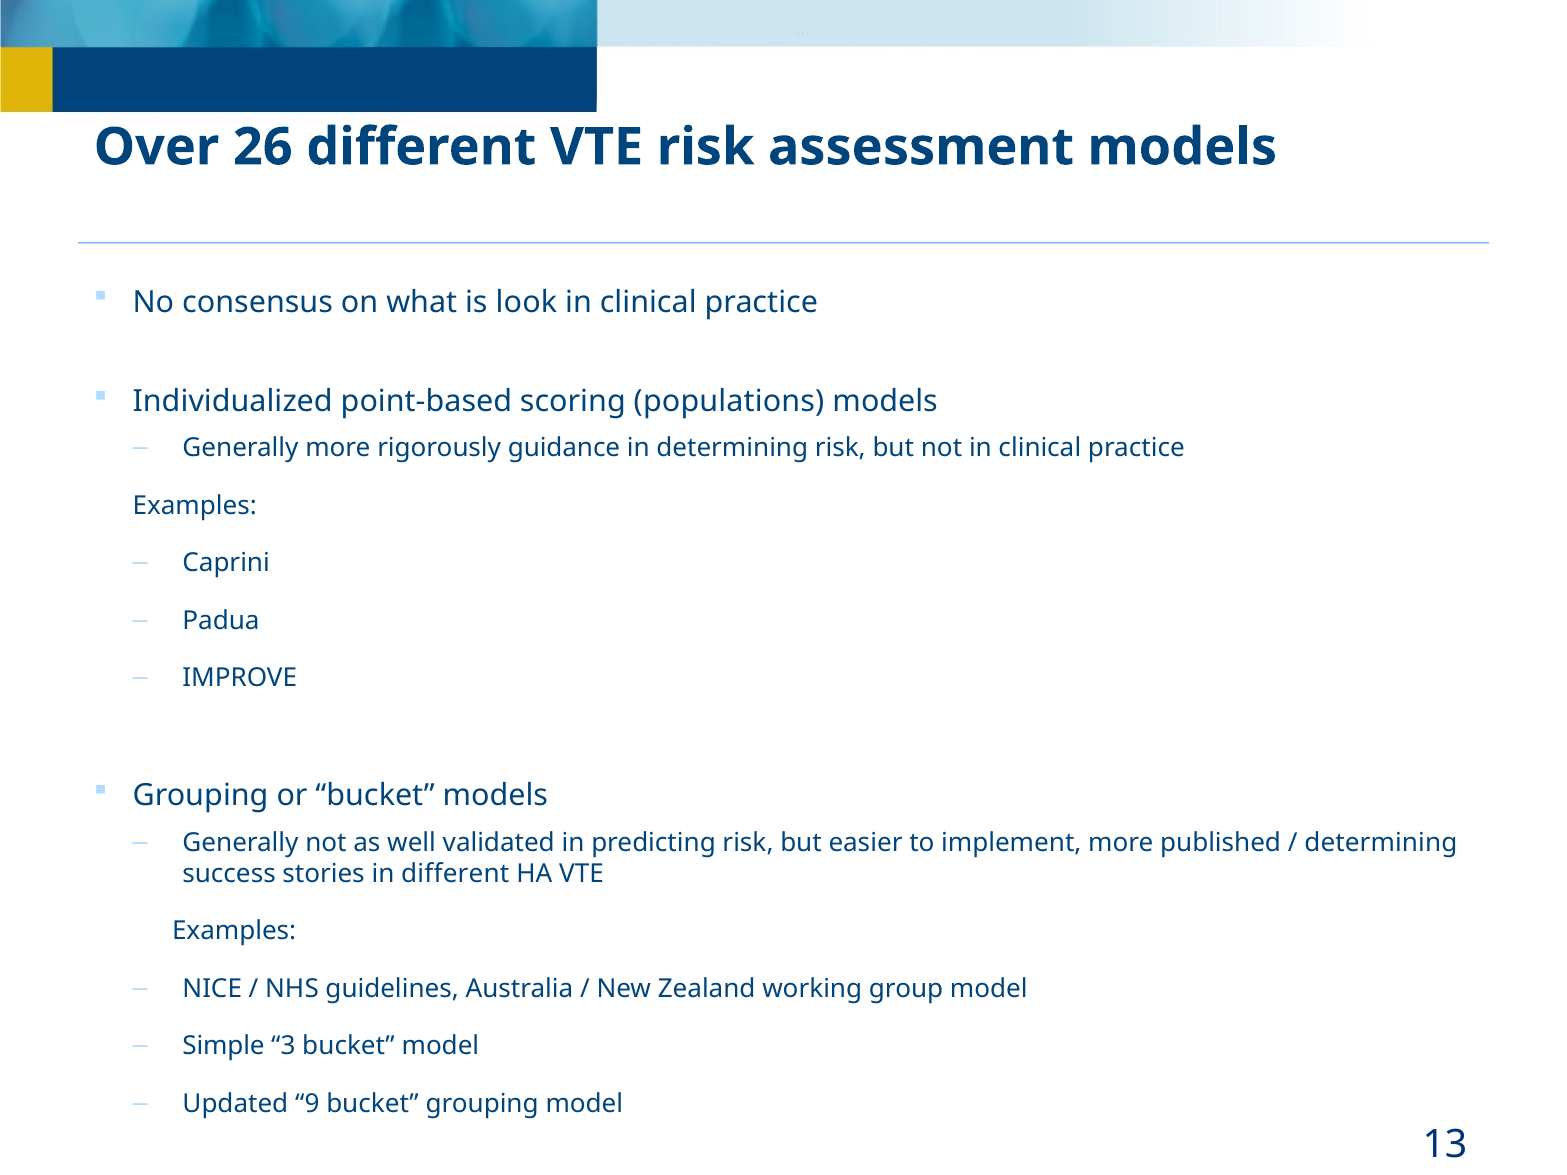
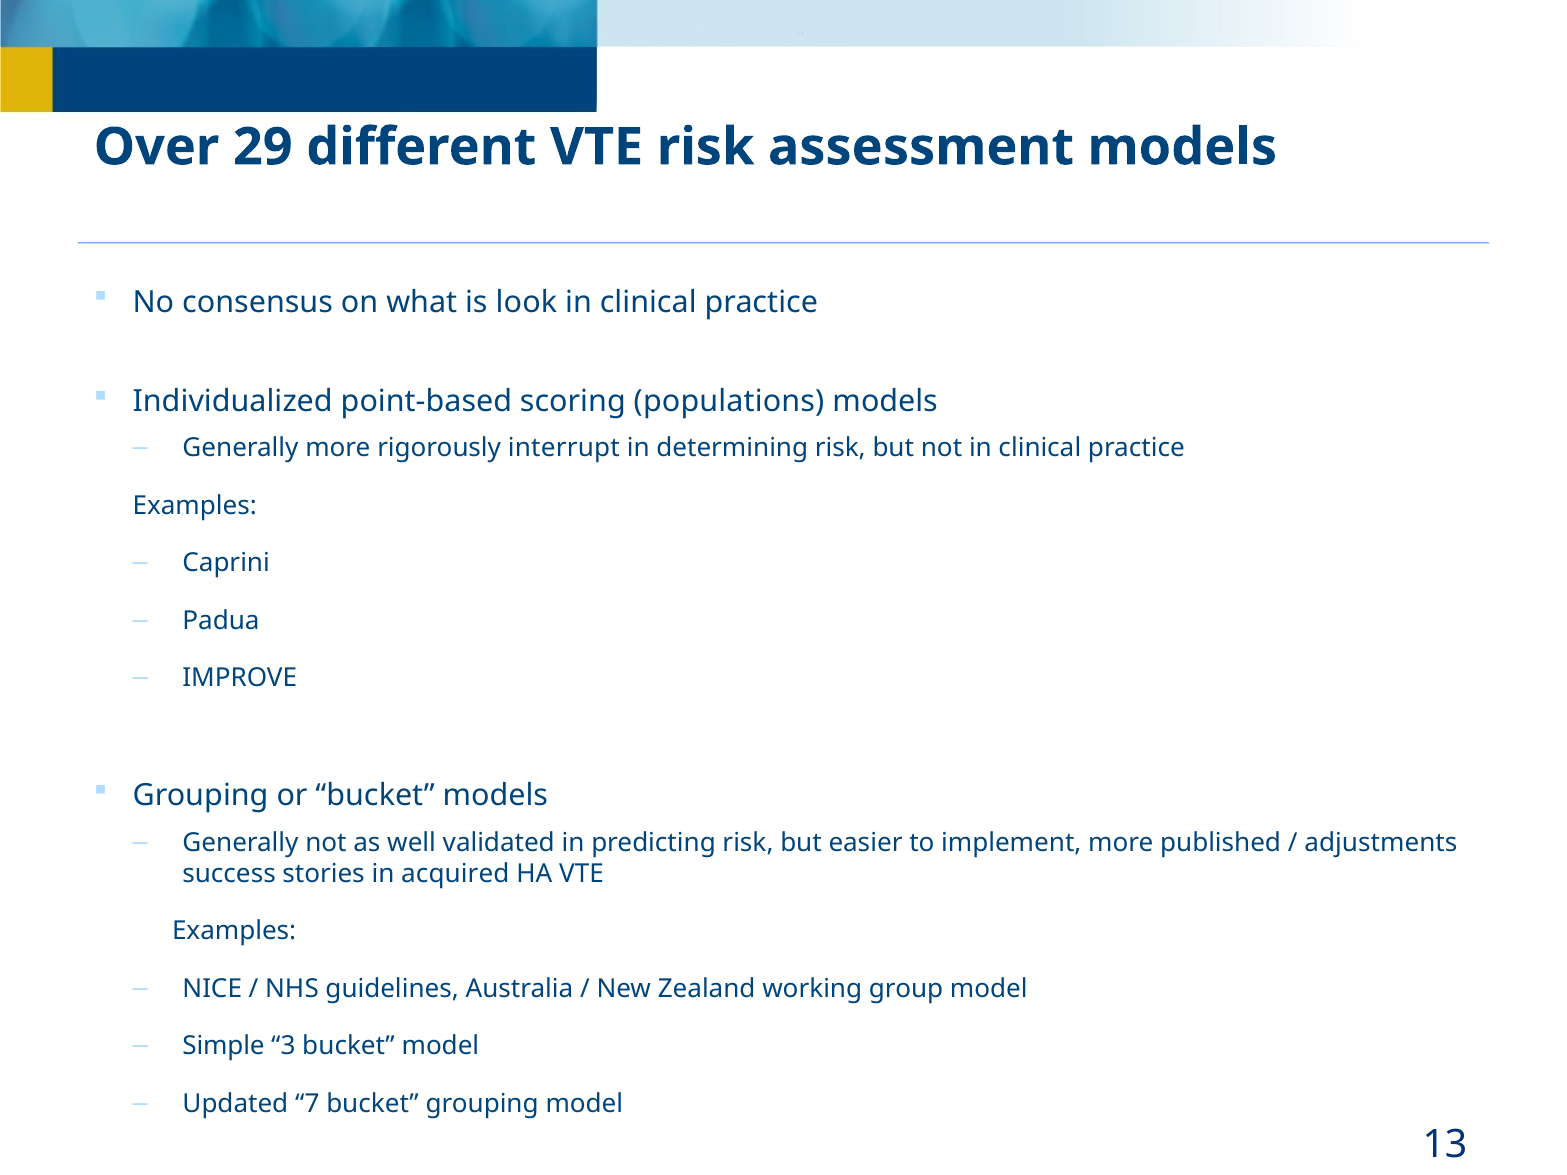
26: 26 -> 29
guidance: guidance -> interrupt
determining at (1381, 843): determining -> adjustments
in different: different -> acquired
9: 9 -> 7
